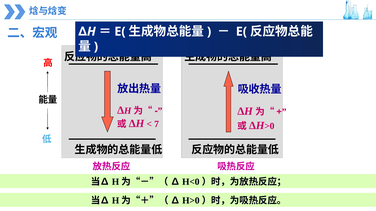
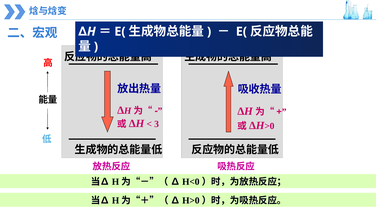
7: 7 -> 3
